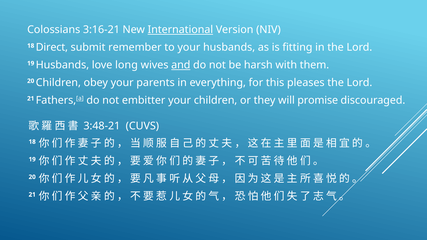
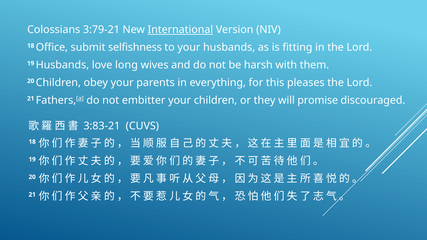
3:16-21: 3:16-21 -> 3:79-21
Direct: Direct -> Office
remember: remember -> selfishness
and underline: present -> none
3:48-21: 3:48-21 -> 3:83-21
